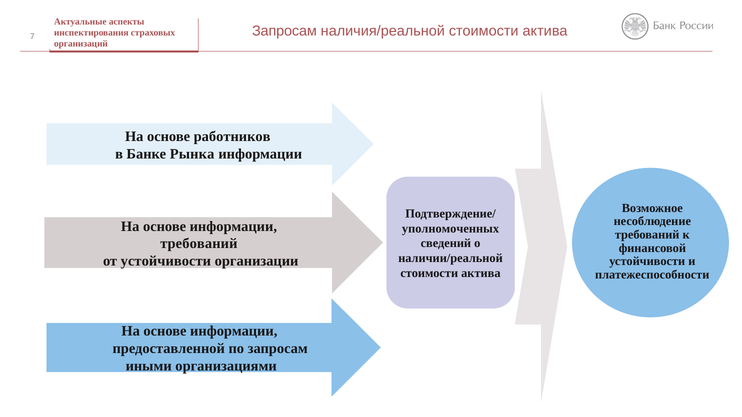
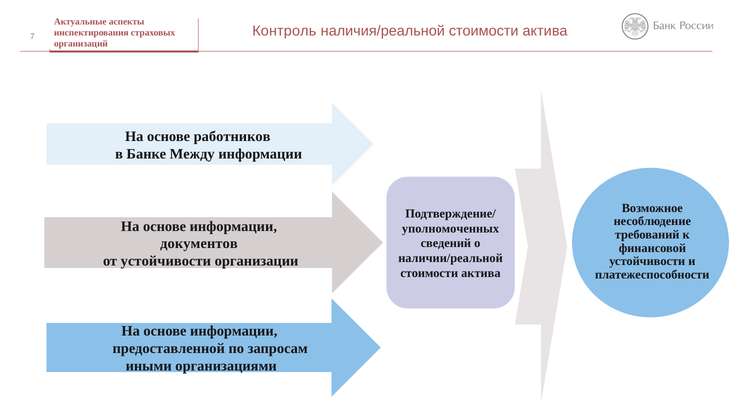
Запросам at (284, 31): Запросам -> Контроль
Рынка: Рынка -> Между
требований at (199, 244): требований -> документов
